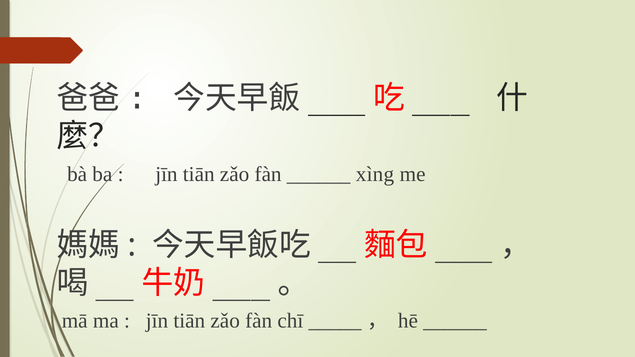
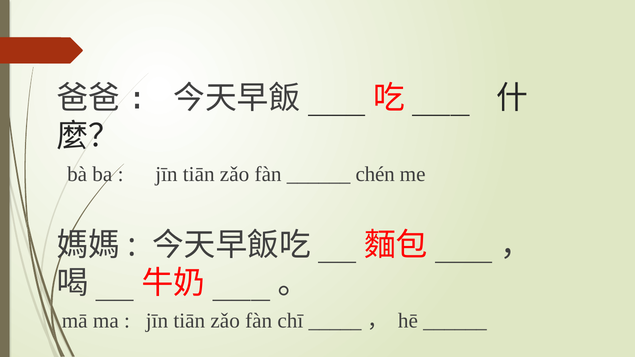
xìng: xìng -> chén
